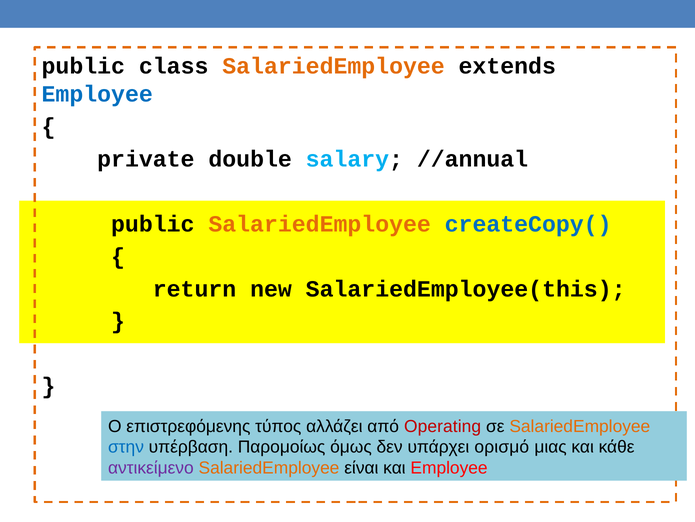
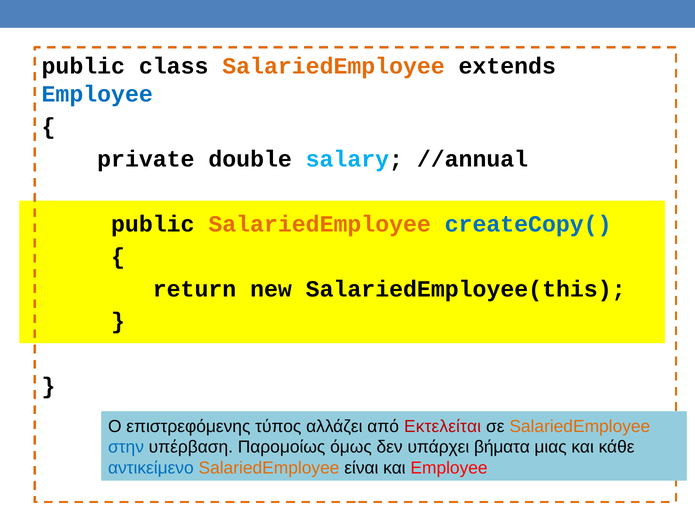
Operating: Operating -> Εκτελείται
ορισμό: ορισμό -> βήματα
αντικείμενο colour: purple -> blue
